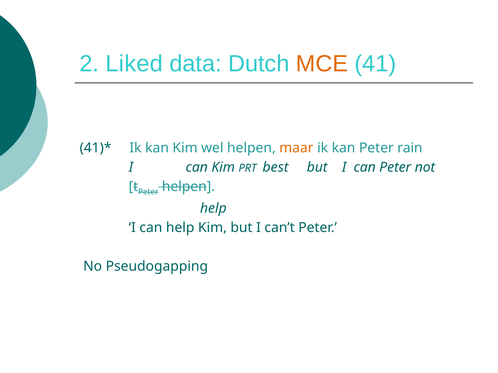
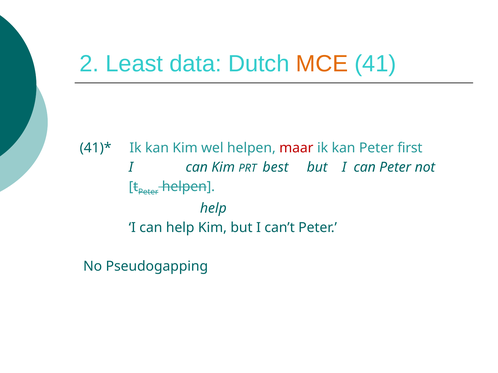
Liked: Liked -> Least
maar colour: orange -> red
rain: rain -> first
